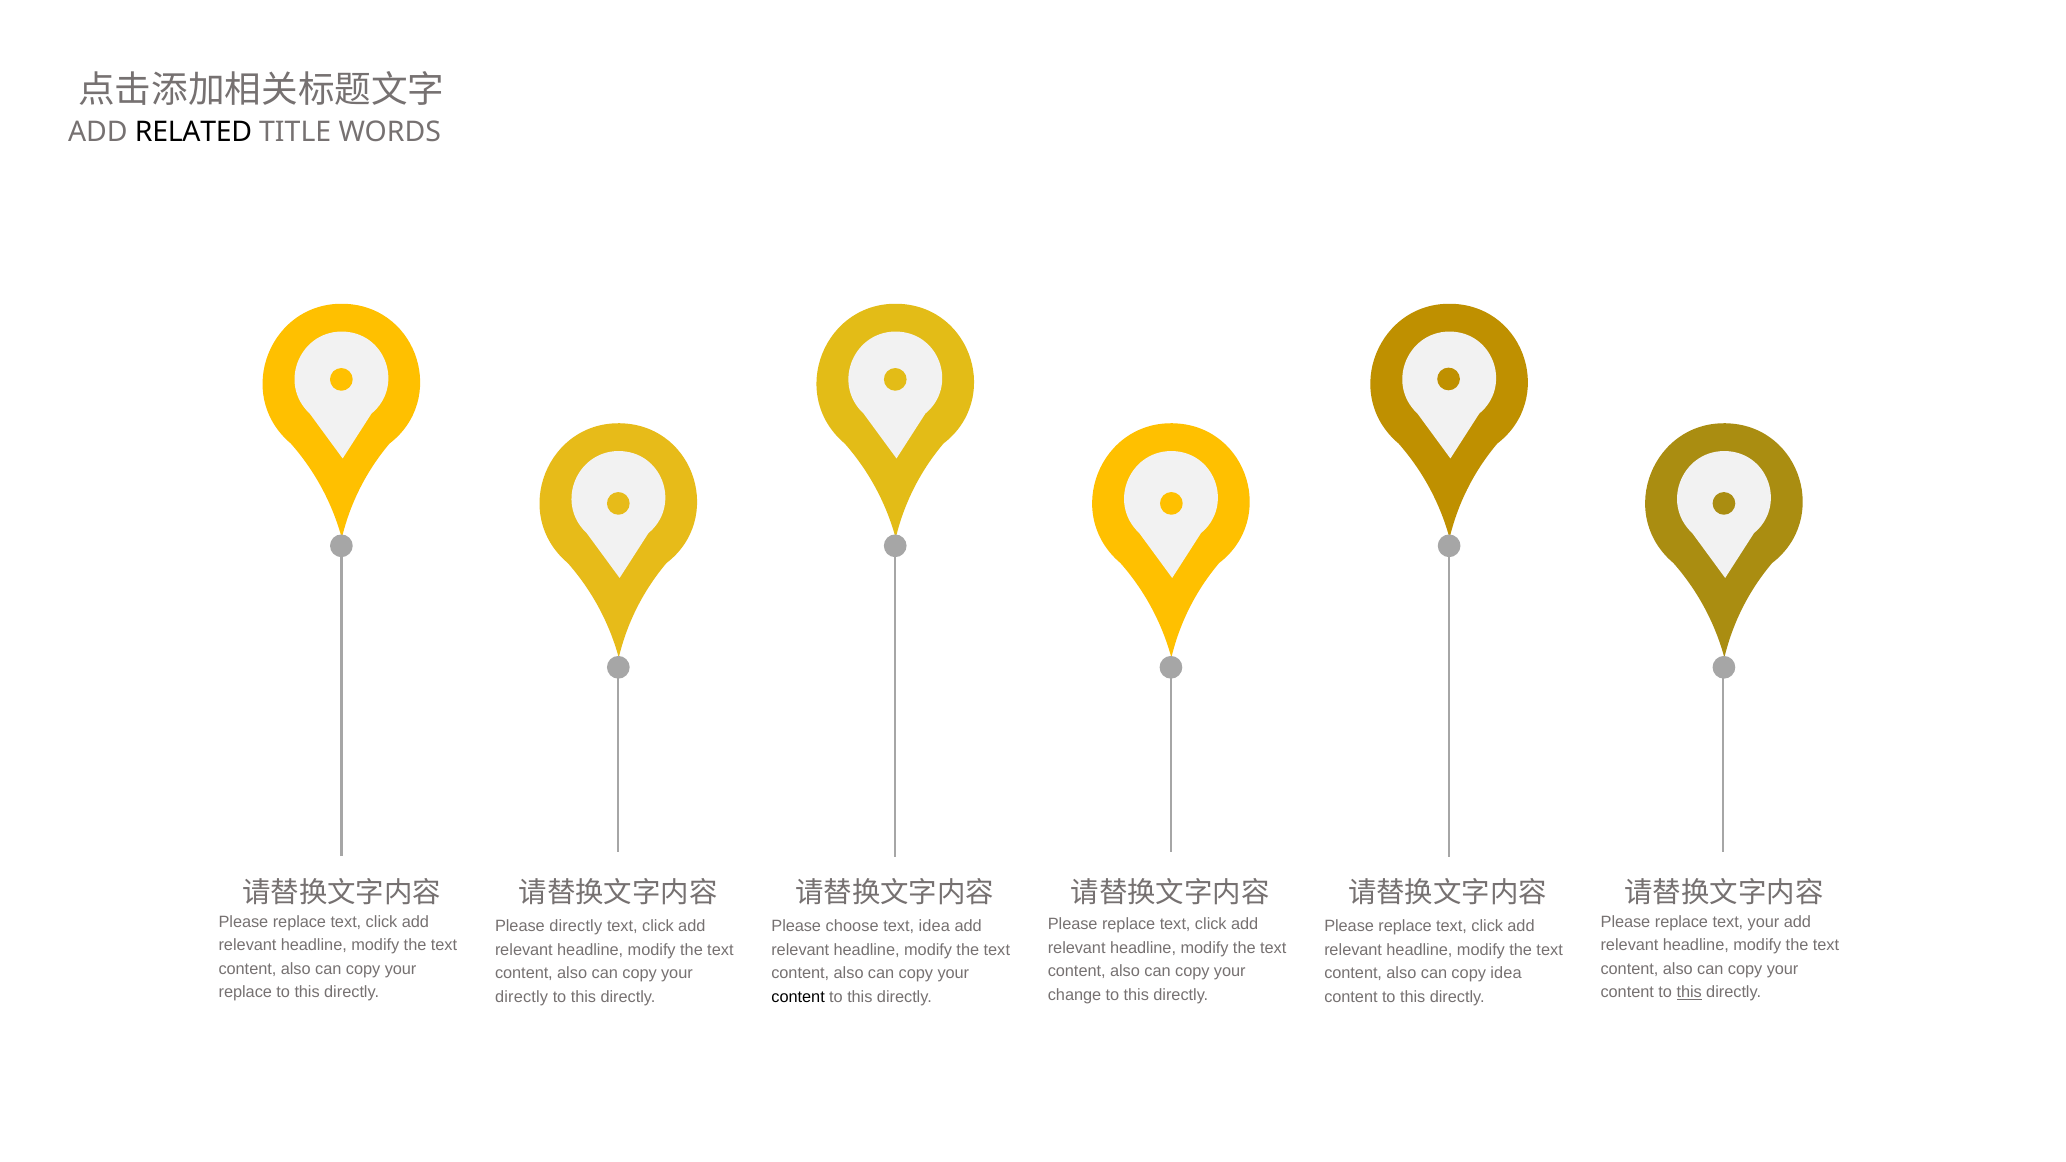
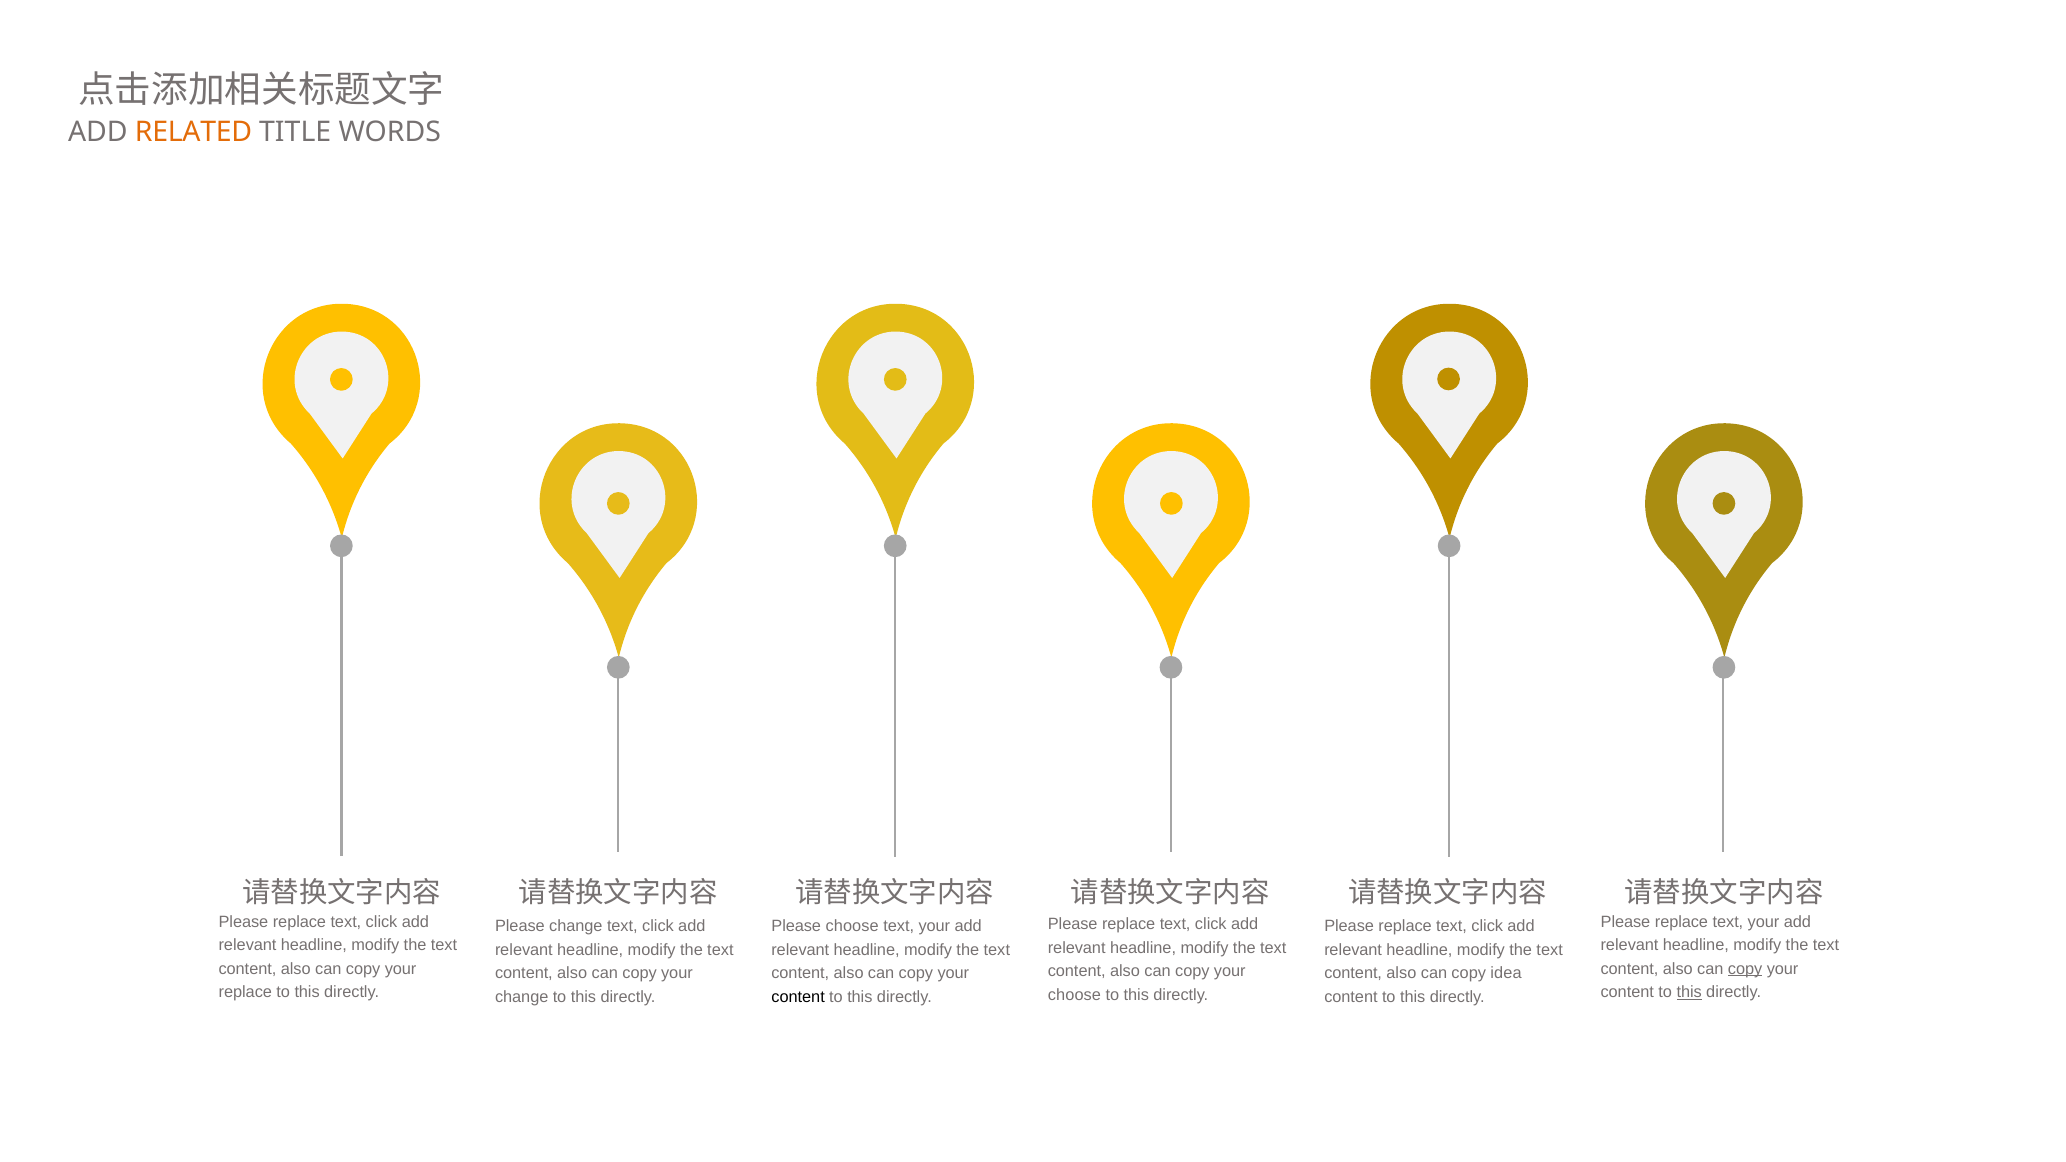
RELATED colour: black -> orange
Please directly: directly -> change
idea at (934, 927): idea -> your
copy at (1745, 969) underline: none -> present
change at (1075, 995): change -> choose
directly at (522, 997): directly -> change
